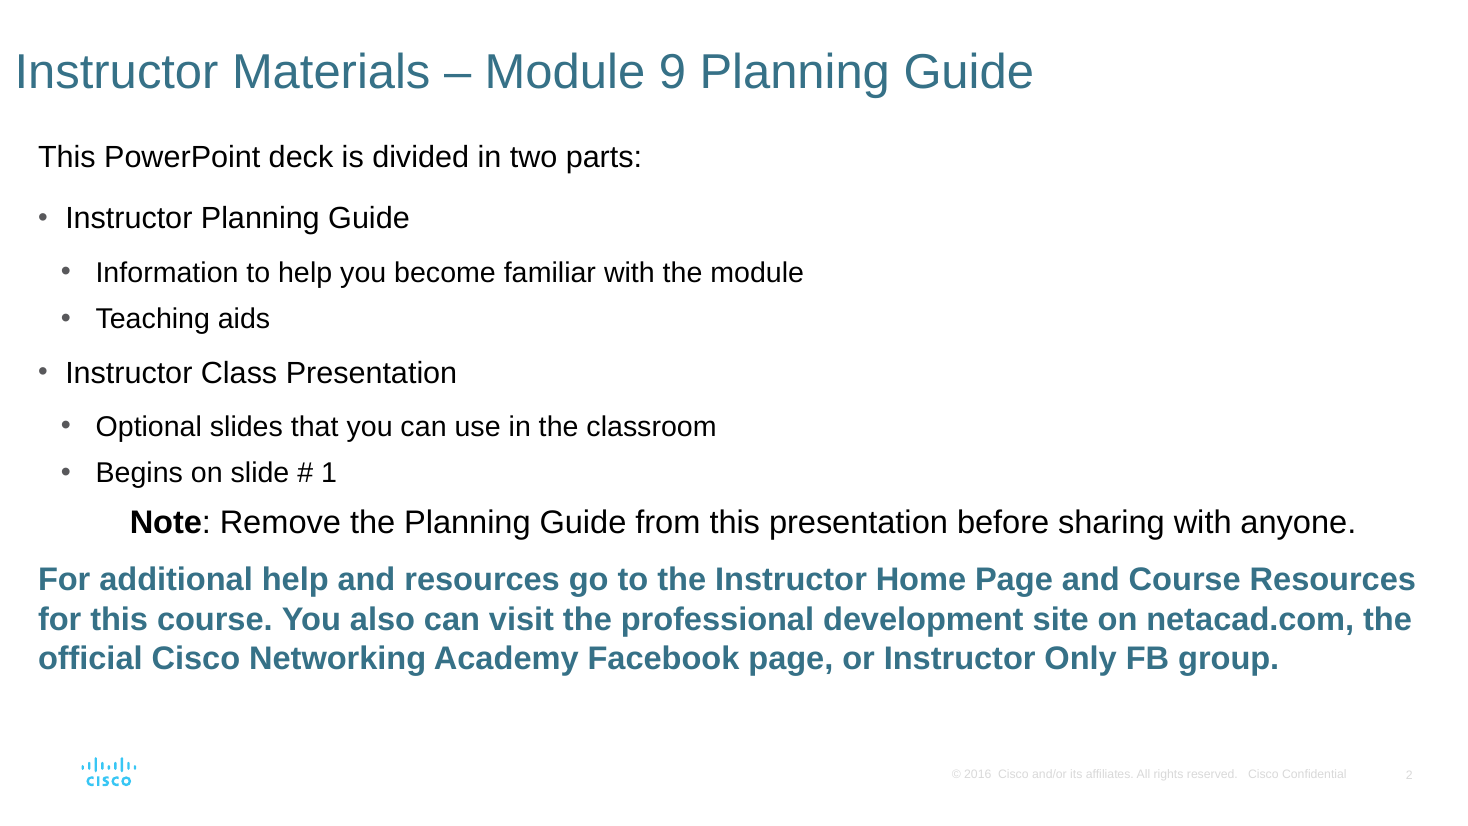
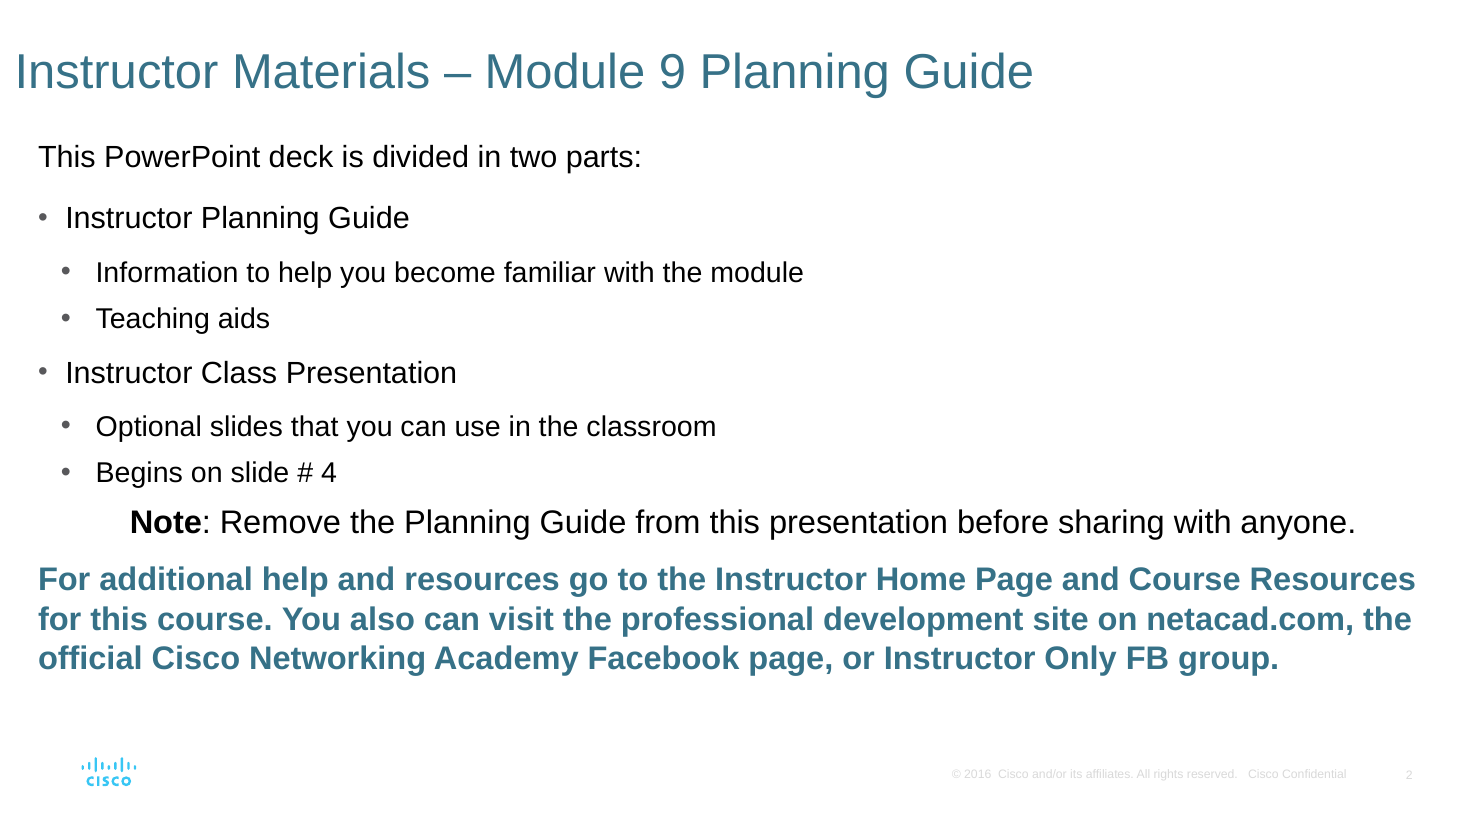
1: 1 -> 4
